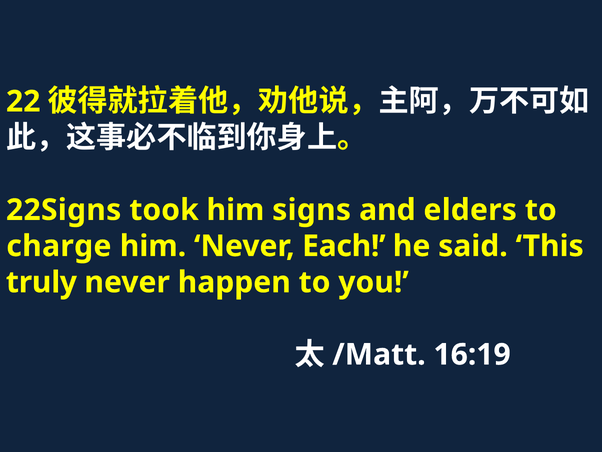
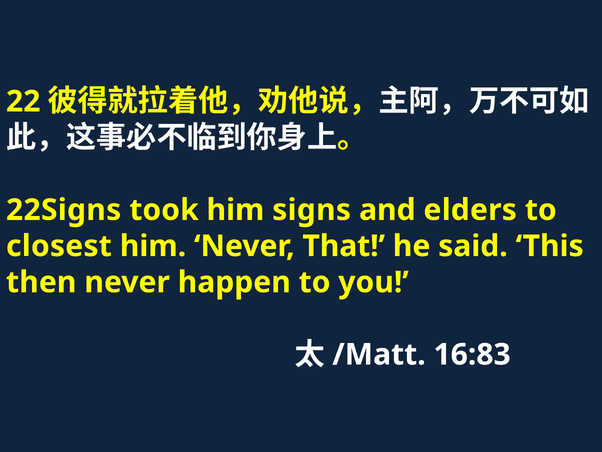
charge: charge -> closest
Each: Each -> That
truly: truly -> then
16:19: 16:19 -> 16:83
